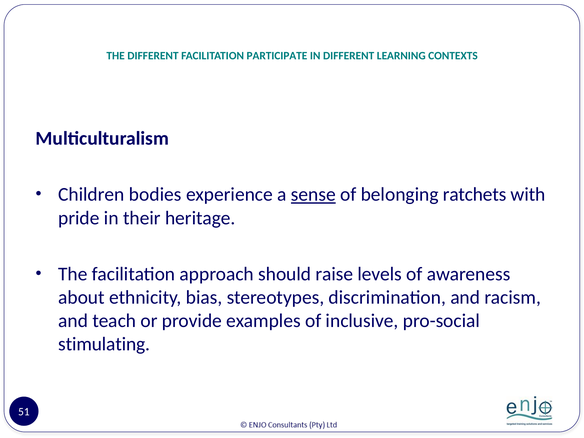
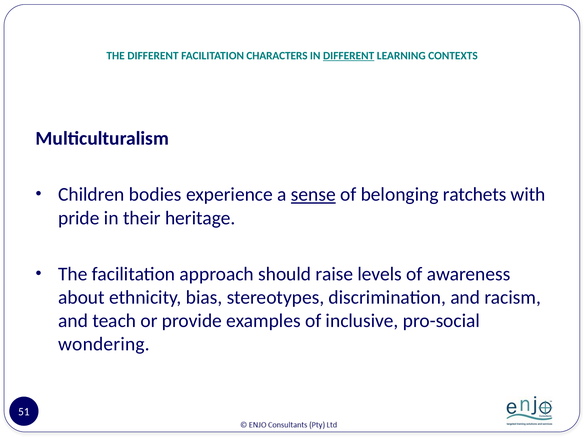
PARTICIPATE: PARTICIPATE -> CHARACTERS
DIFFERENT at (349, 56) underline: none -> present
stimulating: stimulating -> wondering
